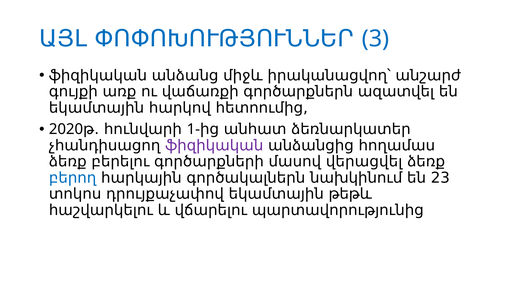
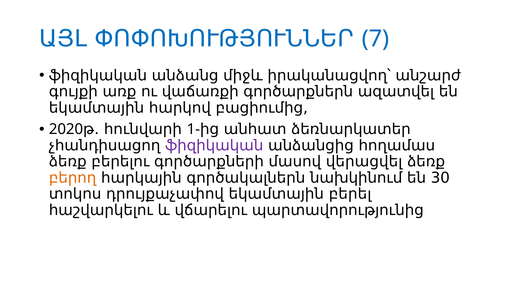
3: 3 -> 7
հետո: հետո -> բացի
բերող colour: blue -> orange
23: 23 -> 30
թեթև: թեթև -> բերել
